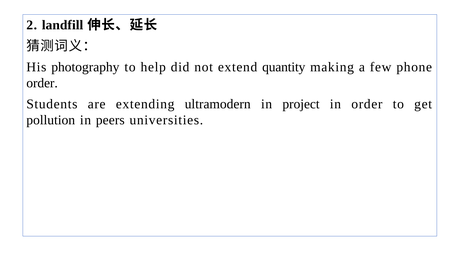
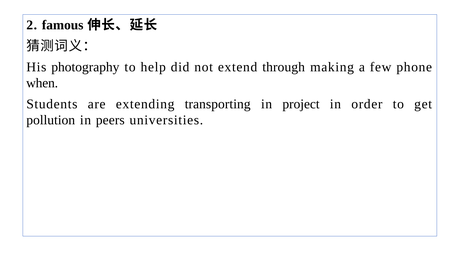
landfill: landfill -> famous
quantity: quantity -> through
order at (42, 83): order -> when
ultramodern: ultramodern -> transporting
